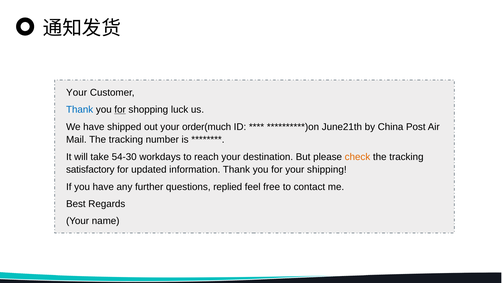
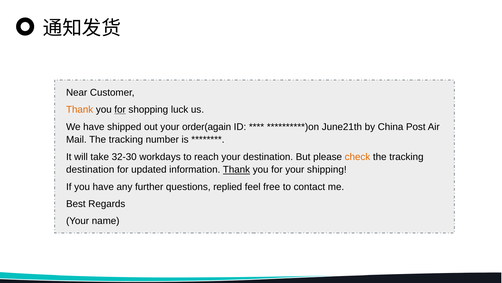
Your at (77, 92): Your -> Near
Thank at (80, 109) colour: blue -> orange
order(much: order(much -> order(again
54-30: 54-30 -> 32-30
satisfactory at (90, 169): satisfactory -> destination
Thank at (236, 169) underline: none -> present
